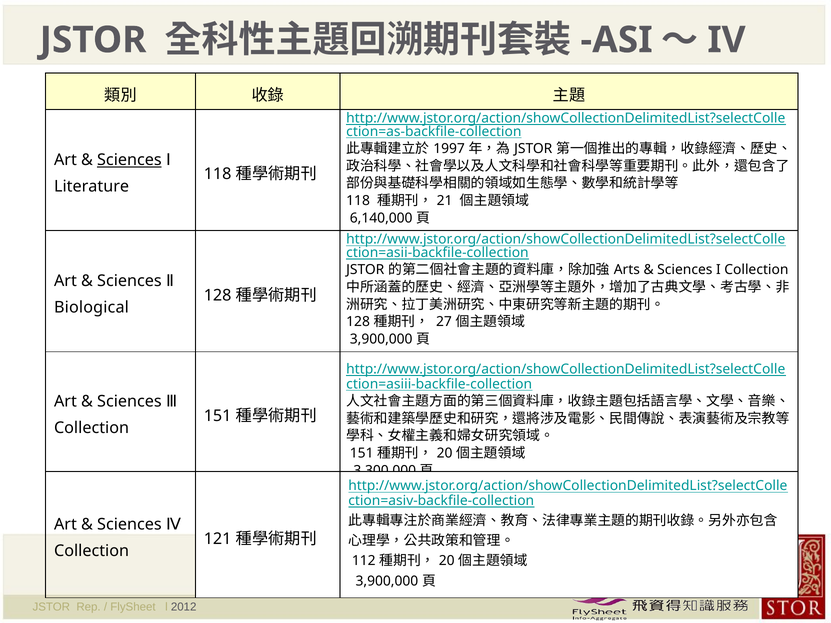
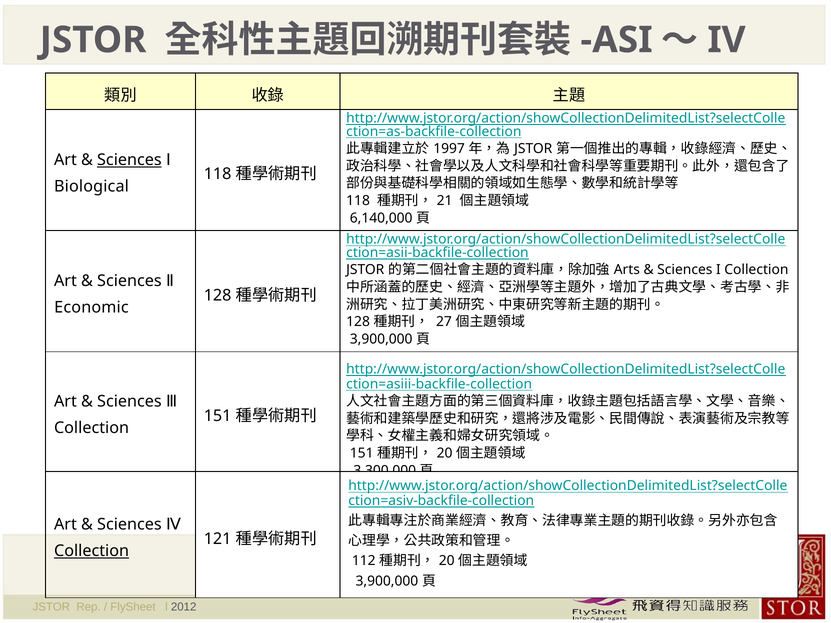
Literature: Literature -> Biological
Biological: Biological -> Economic
Collection at (92, 551) underline: none -> present
